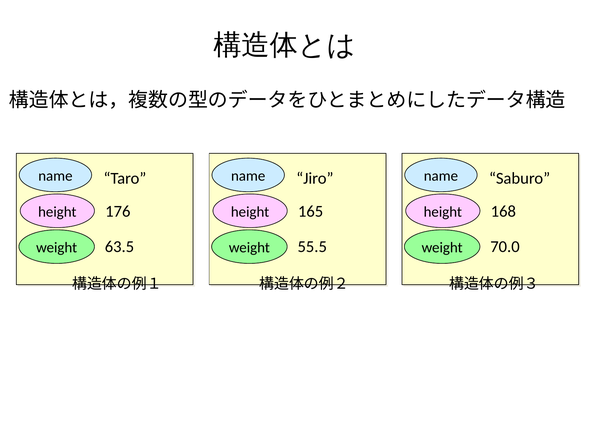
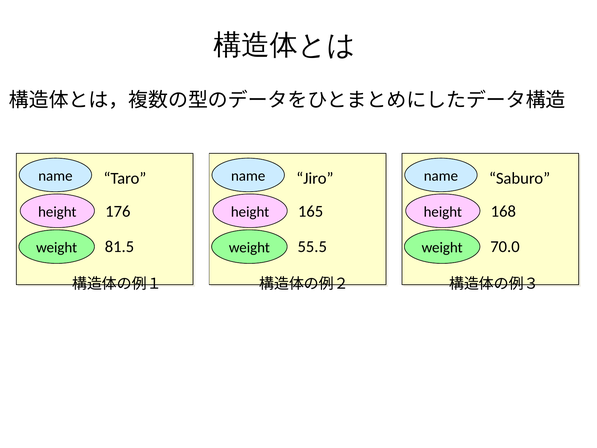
63.5: 63.5 -> 81.5
